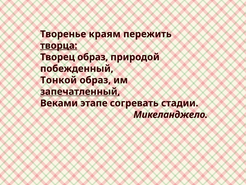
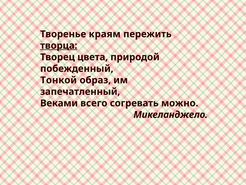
Творец образ: образ -> цвета
запечатленный underline: present -> none
этапе: этапе -> всего
стадии: стадии -> можно
